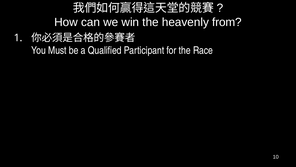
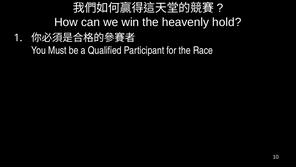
from: from -> hold
